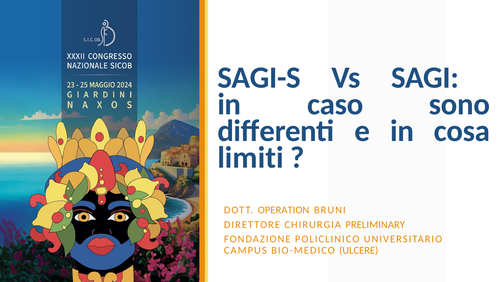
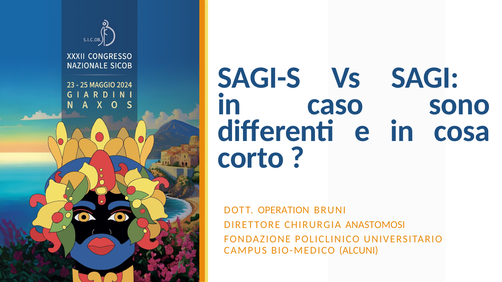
limiti: limiti -> corto
PRELIMINARY: PRELIMINARY -> ANASTOMOSI
ULCERE: ULCERE -> ALCUNI
